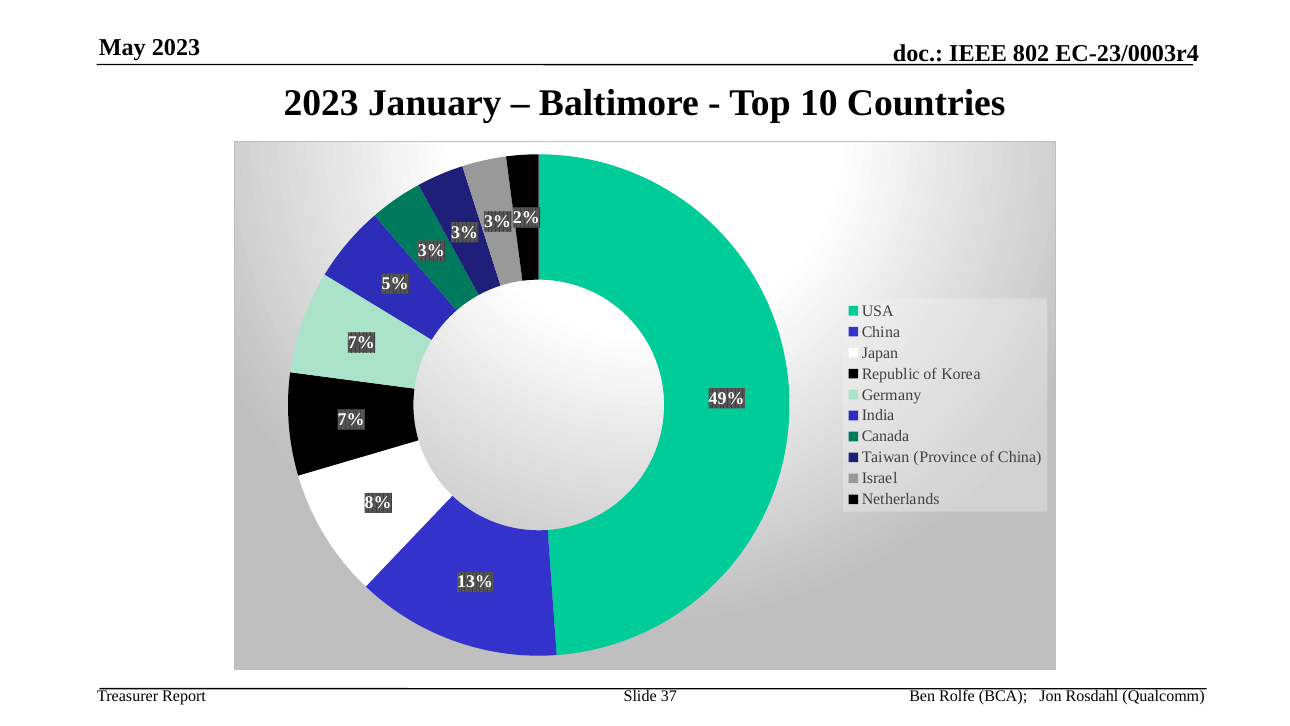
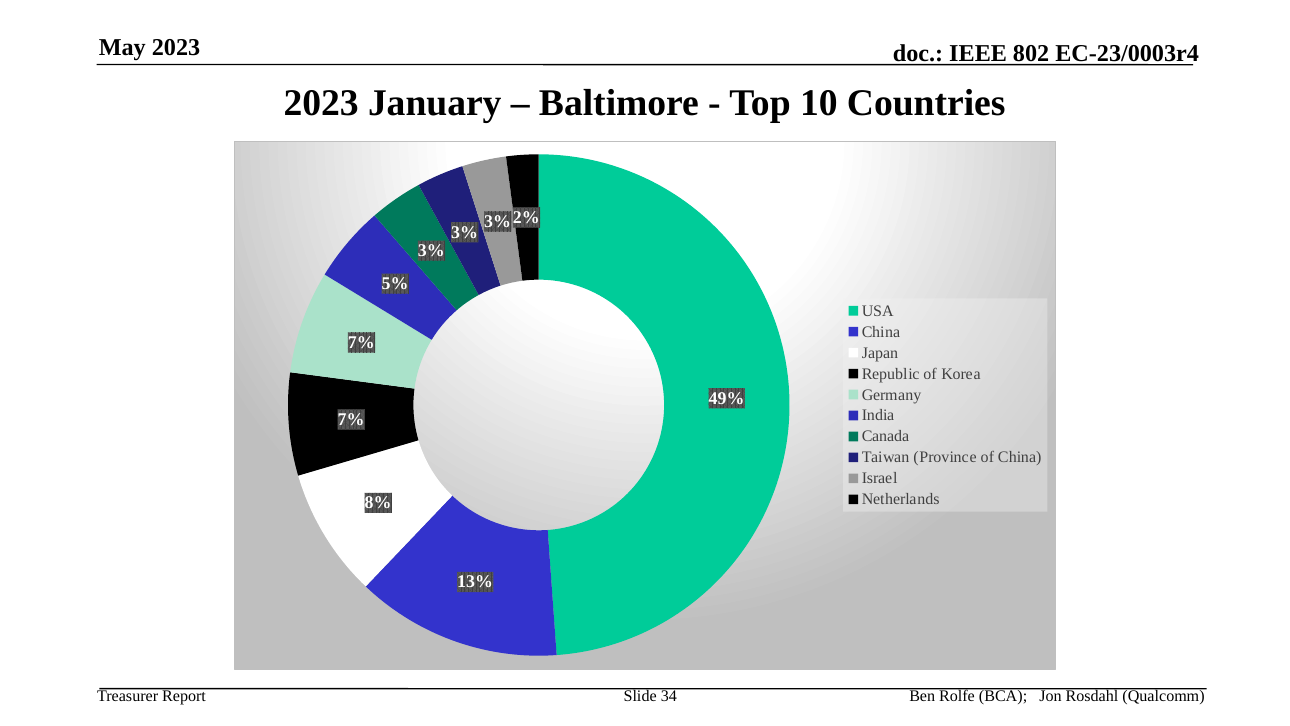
37: 37 -> 34
